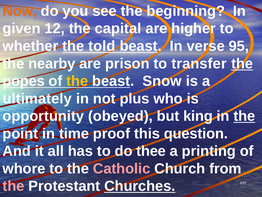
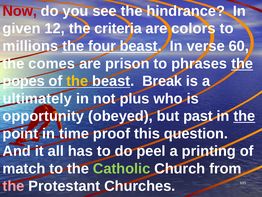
Now colour: orange -> red
beginning: beginning -> hindrance
capital: capital -> criteria
higher: higher -> colors
whether: whether -> millions
told: told -> four
95: 95 -> 60
nearby: nearby -> comes
transfer: transfer -> phrases
Snow: Snow -> Break
king: king -> past
thee: thee -> peel
whore: whore -> match
Catholic colour: pink -> light green
Churches underline: present -> none
